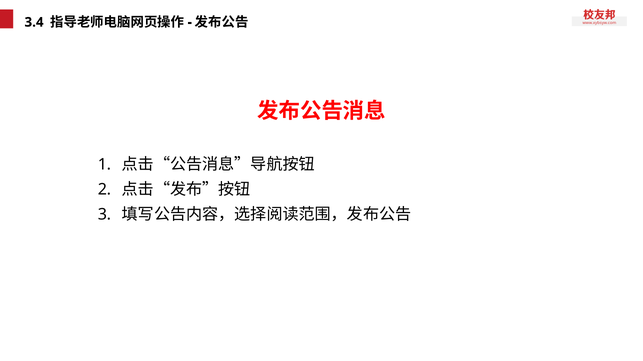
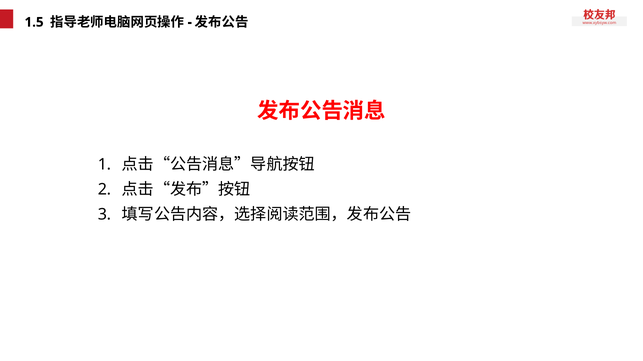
3.4: 3.4 -> 1.5
